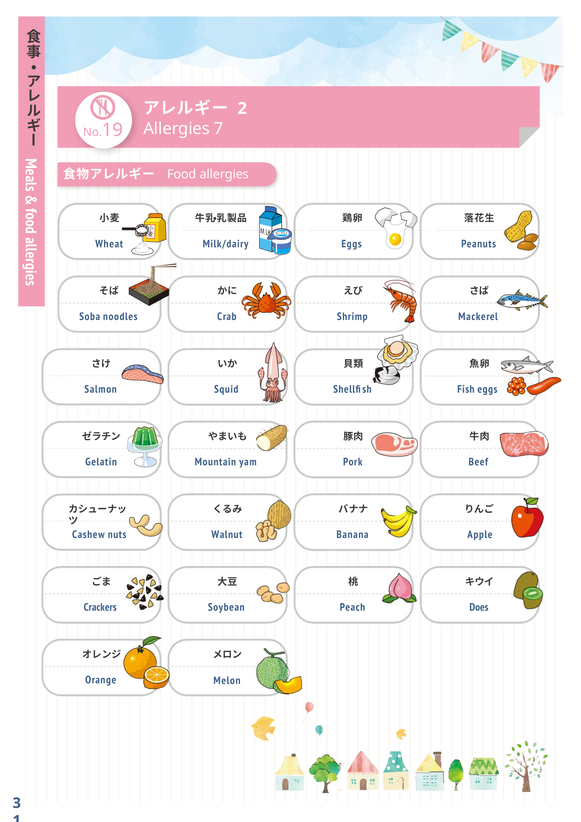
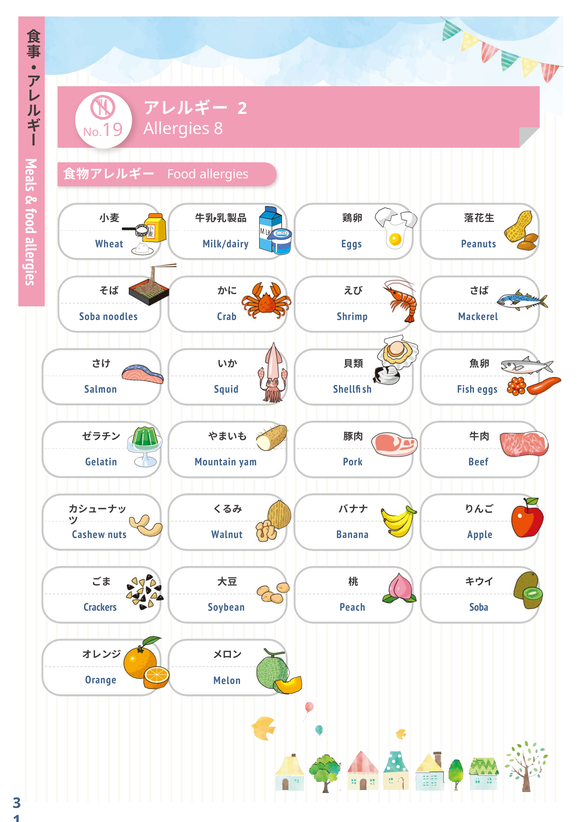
7: 7 -> 8
Does at (479, 607): Does -> Soba
